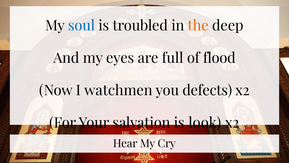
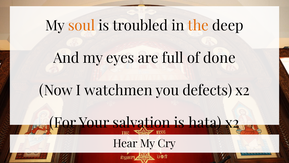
soul colour: blue -> orange
flood: flood -> done
look: look -> hata
